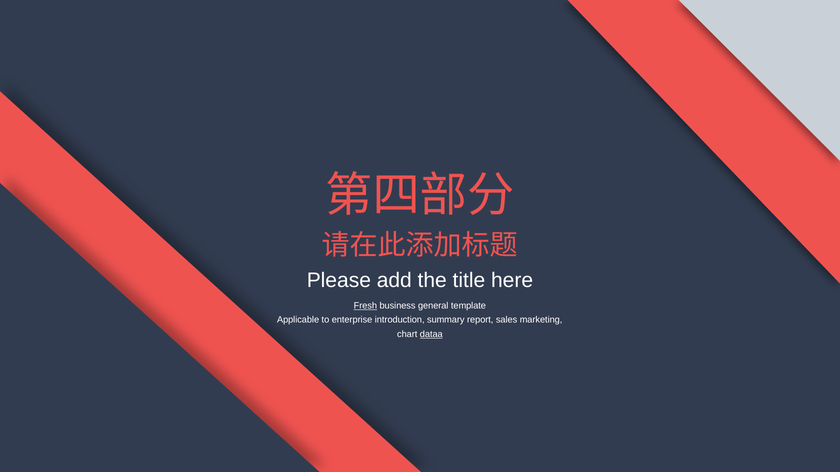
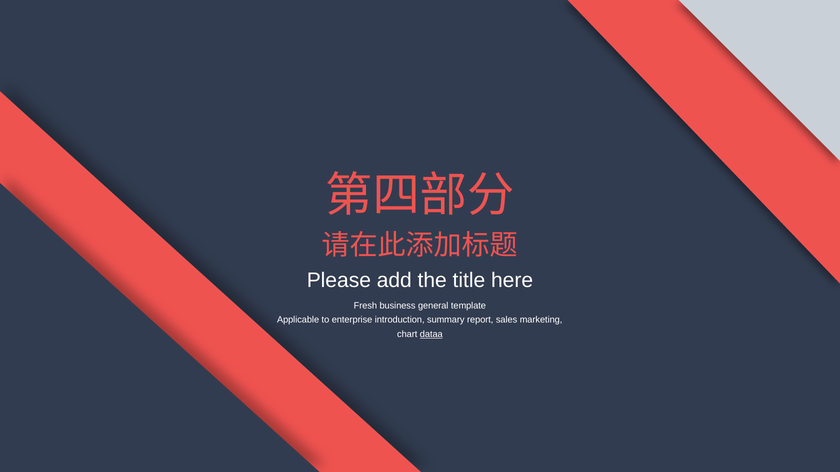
Fresh underline: present -> none
